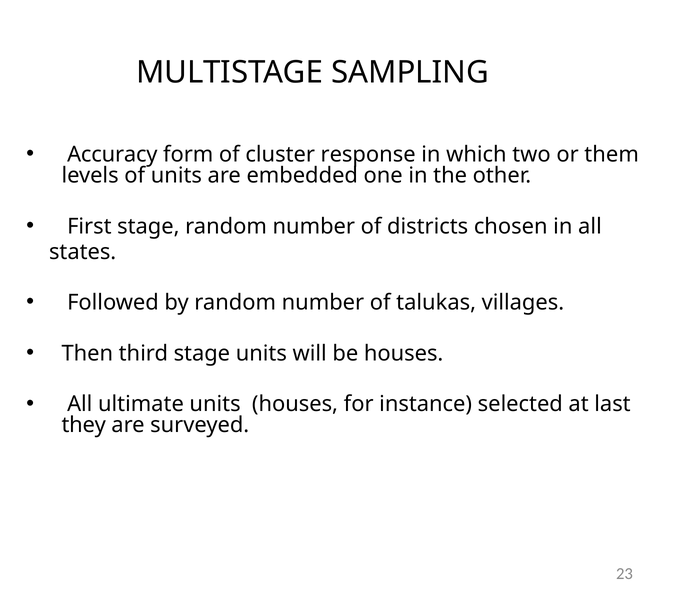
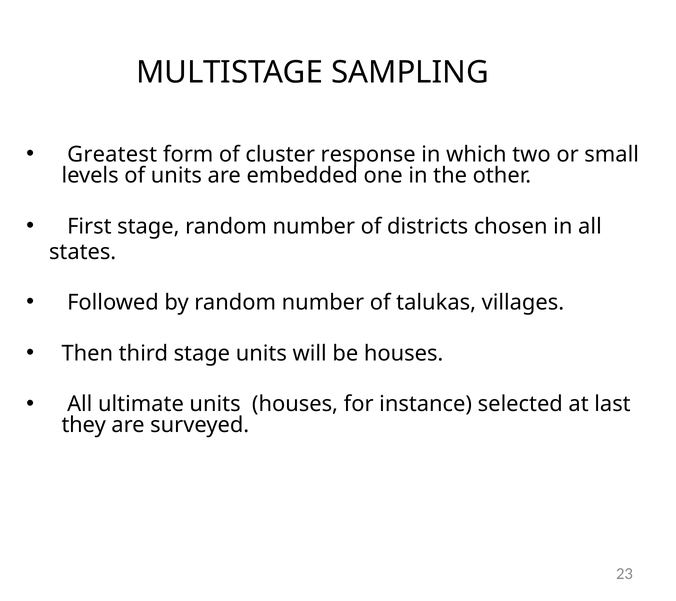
Accuracy: Accuracy -> Greatest
them: them -> small
